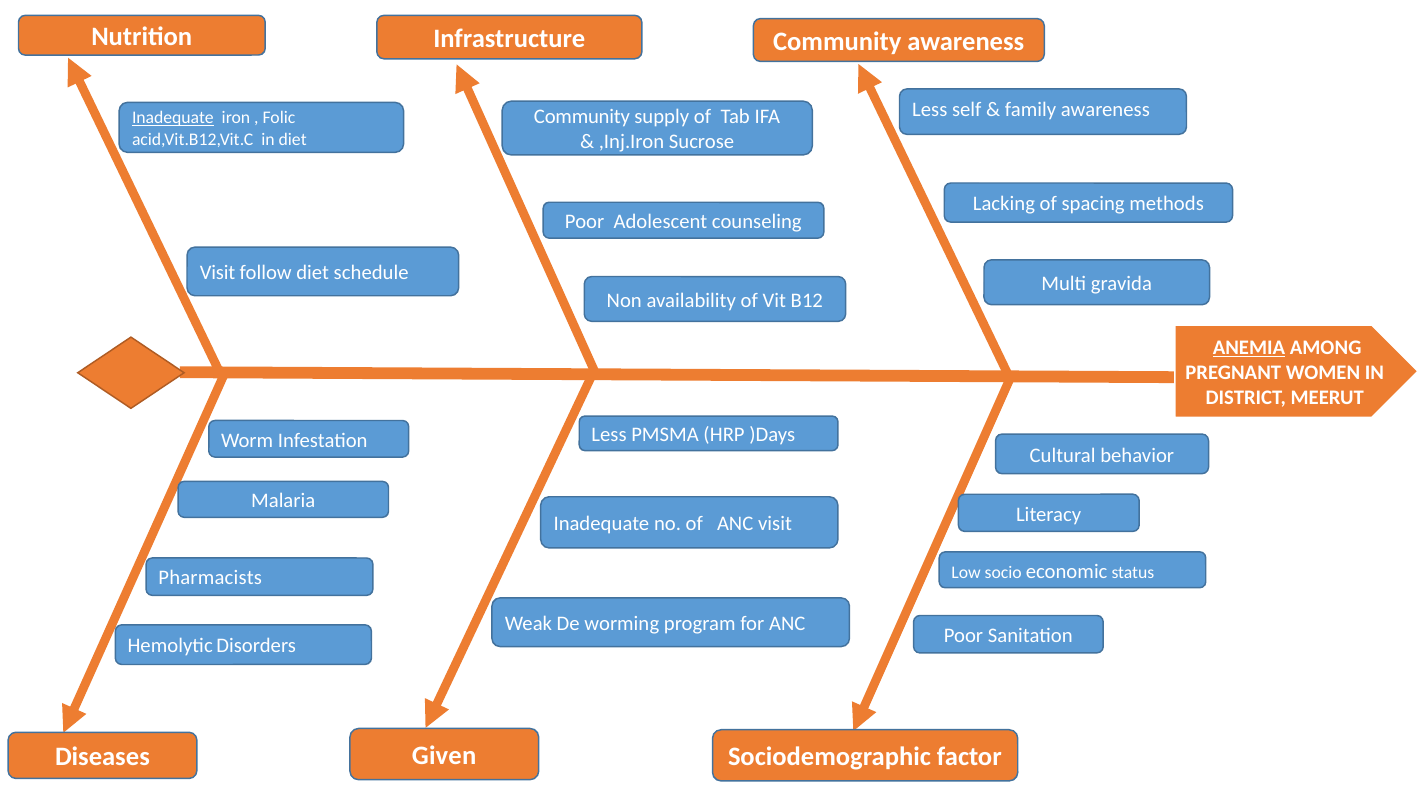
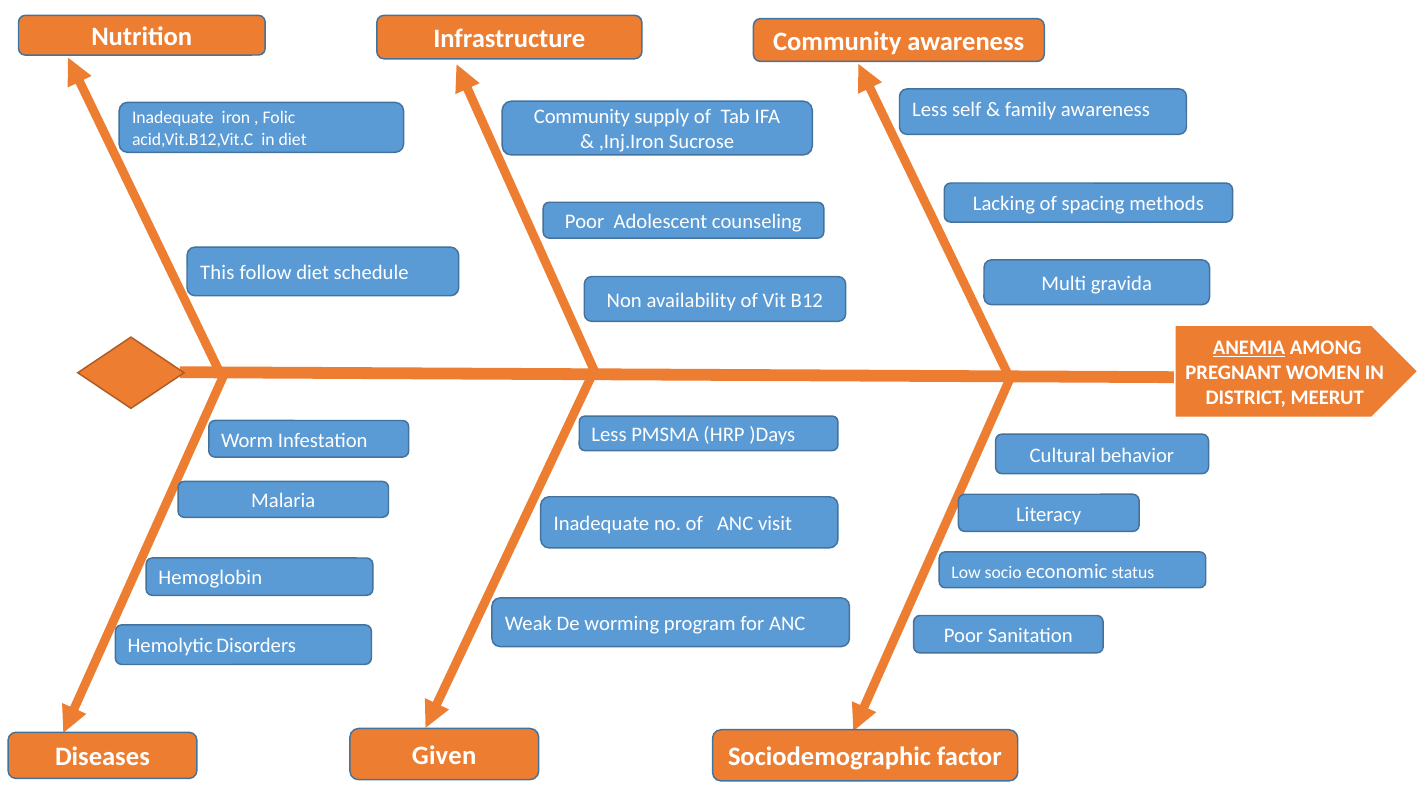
Inadequate at (173, 118) underline: present -> none
Visit at (218, 273): Visit -> This
Pharmacists: Pharmacists -> Hemoglobin
